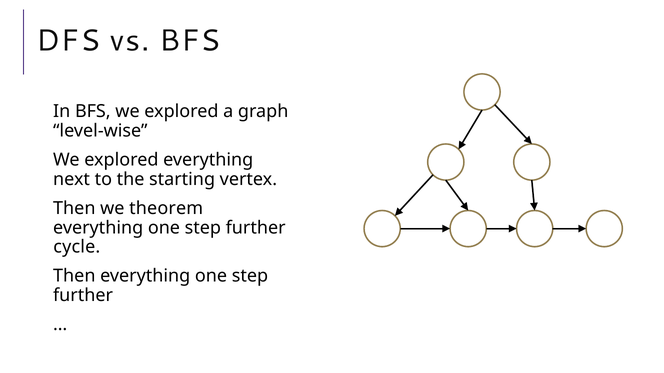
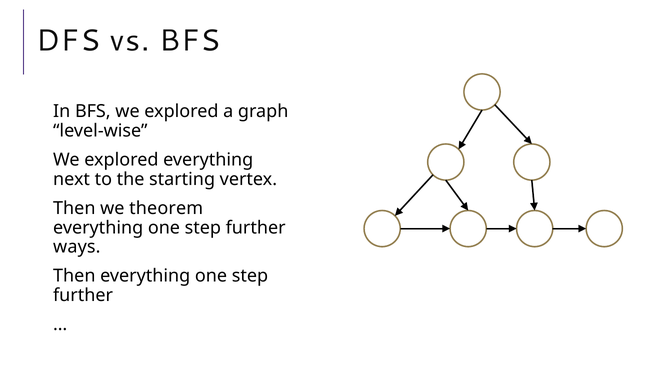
cycle: cycle -> ways
